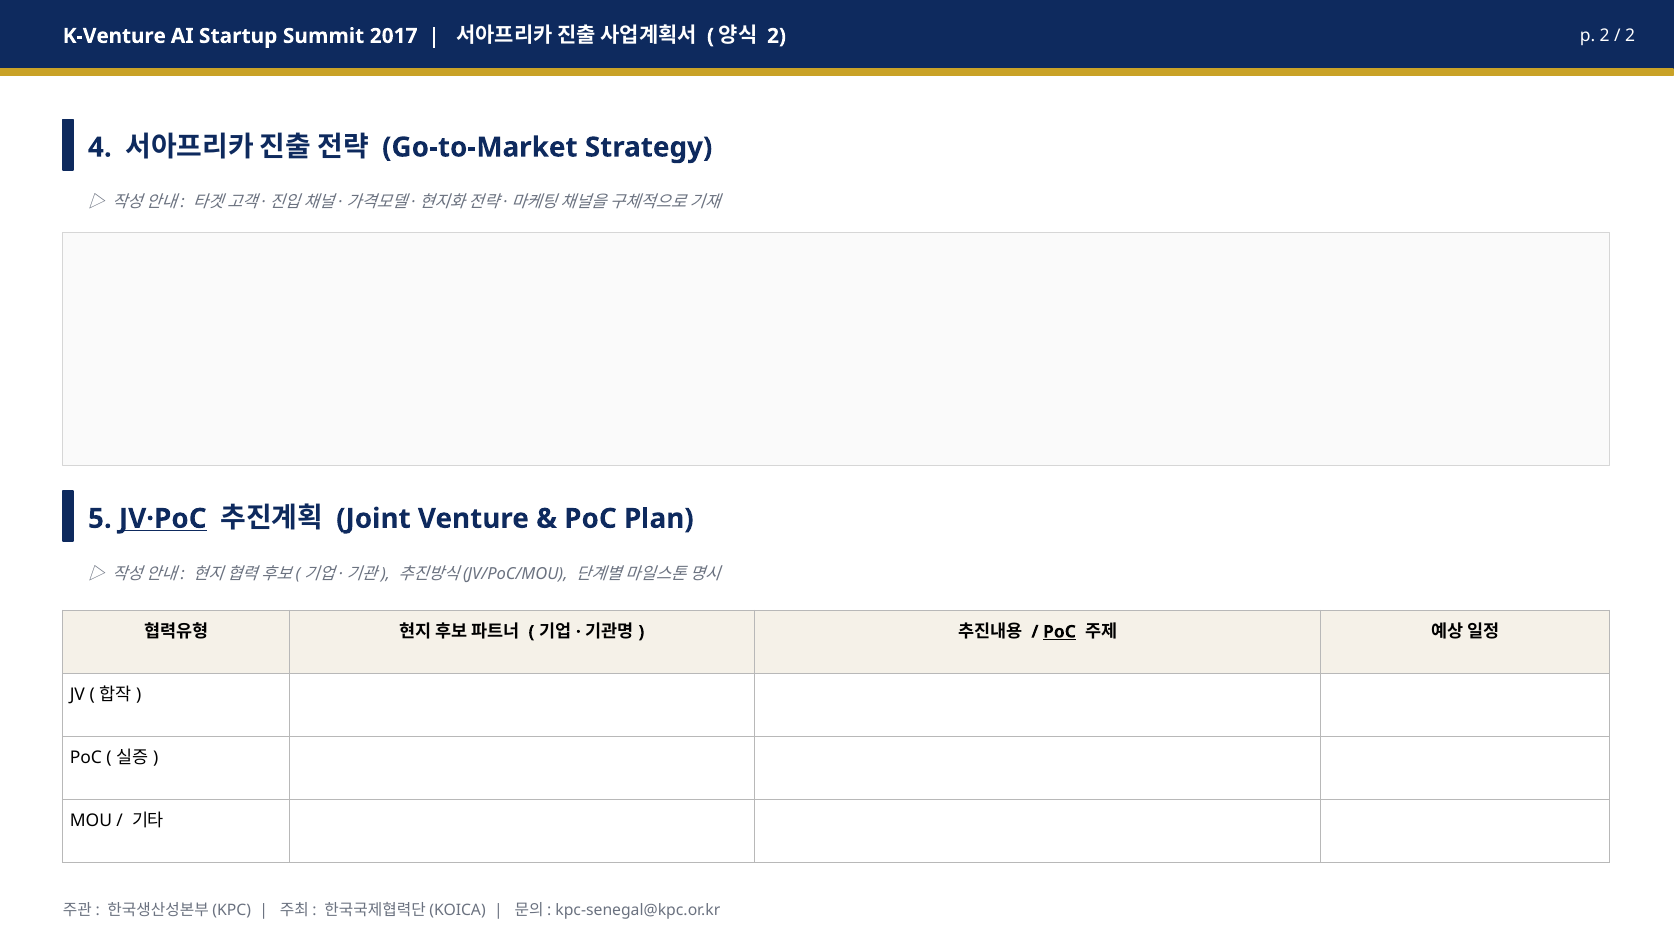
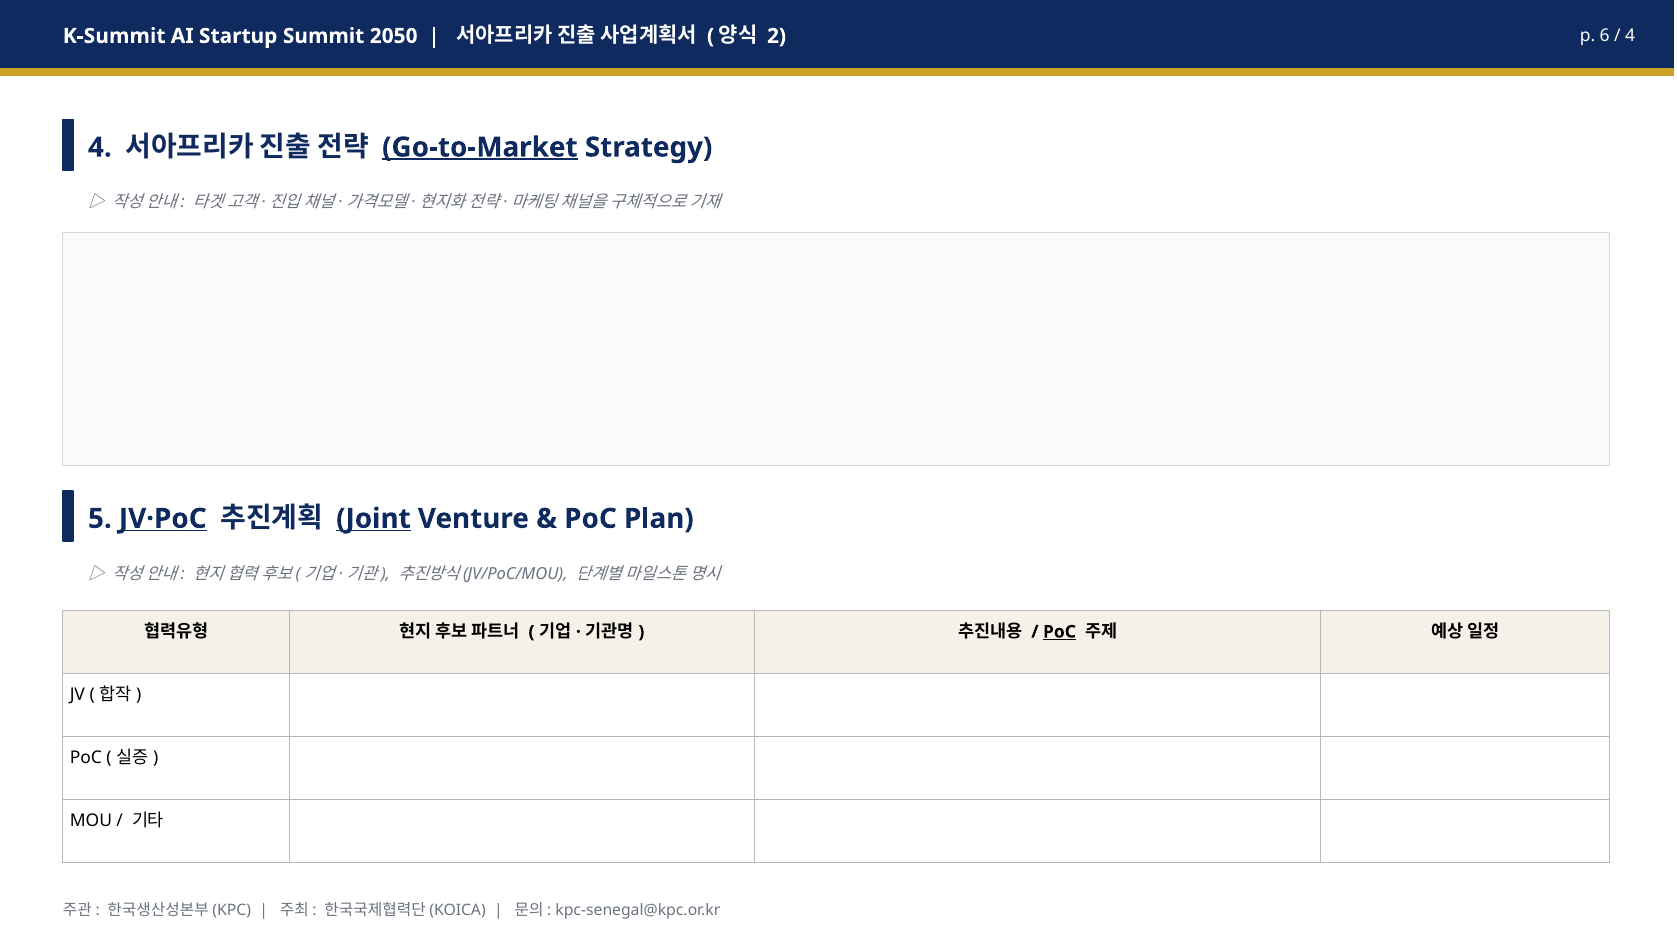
K-Venture: K-Venture -> K-Summit
2017: 2017 -> 2050
p 2: 2 -> 6
2 at (1630, 36): 2 -> 4
Go-to-Market underline: none -> present
Joint underline: none -> present
